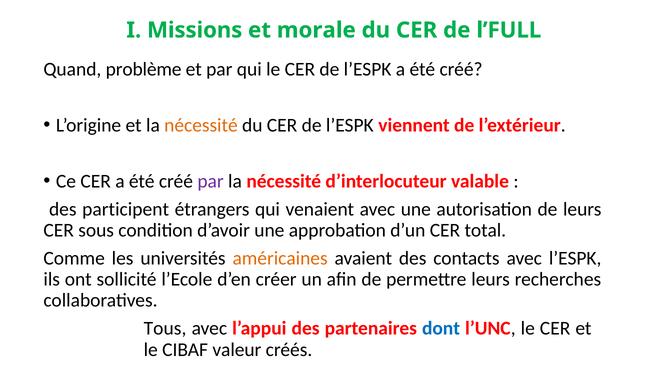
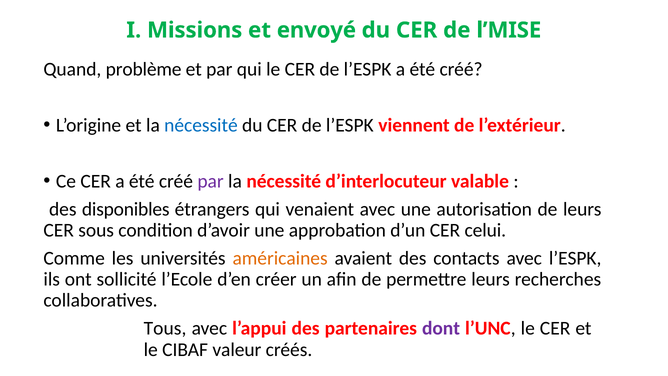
morale: morale -> envoyé
l’FULL: l’FULL -> l’MISE
nécessité at (201, 125) colour: orange -> blue
participent: participent -> disponibles
total: total -> celui
dont colour: blue -> purple
